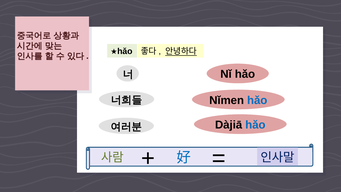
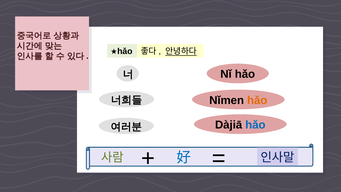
hǎo at (257, 100) colour: blue -> orange
